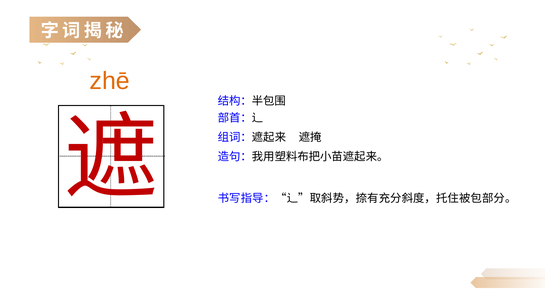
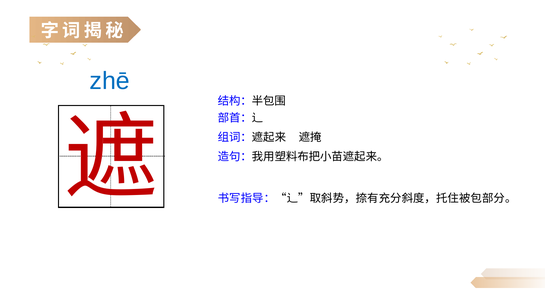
zhē colour: orange -> blue
